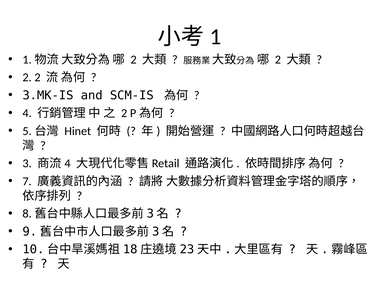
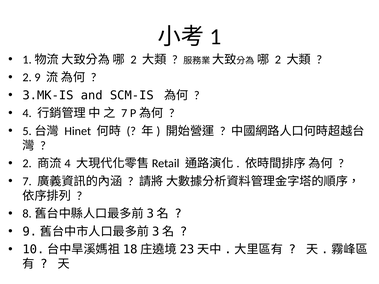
2 2: 2 -> 9
2 at (124, 113): 2 -> 7
3 at (27, 164): 3 -> 2
